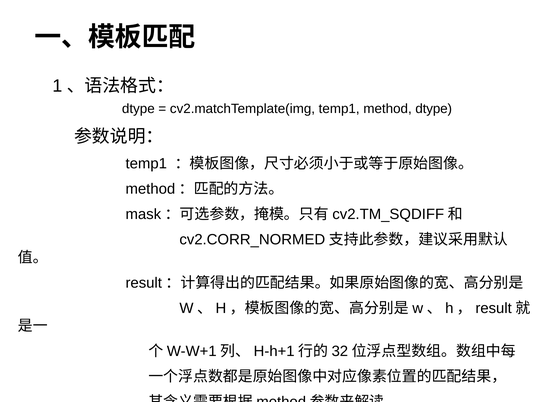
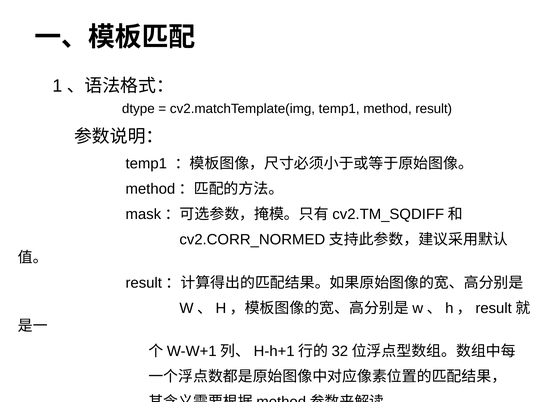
method dtype: dtype -> result
